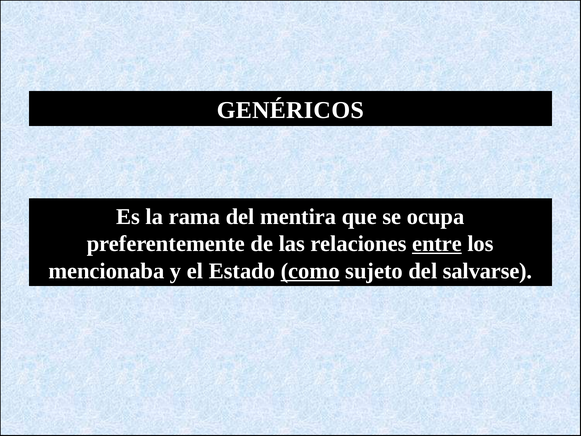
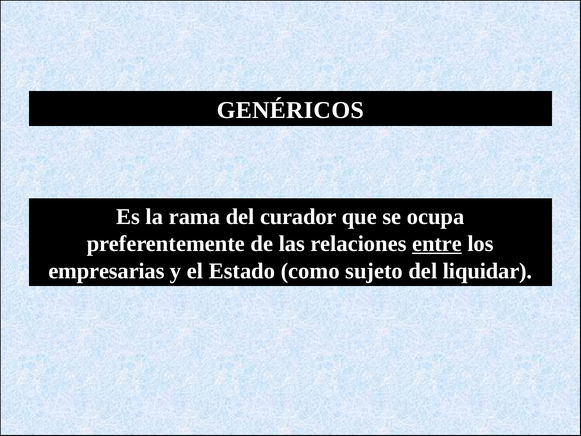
mentira: mentira -> curador
mencionaba: mencionaba -> empresarias
como underline: present -> none
salvarse: salvarse -> liquidar
